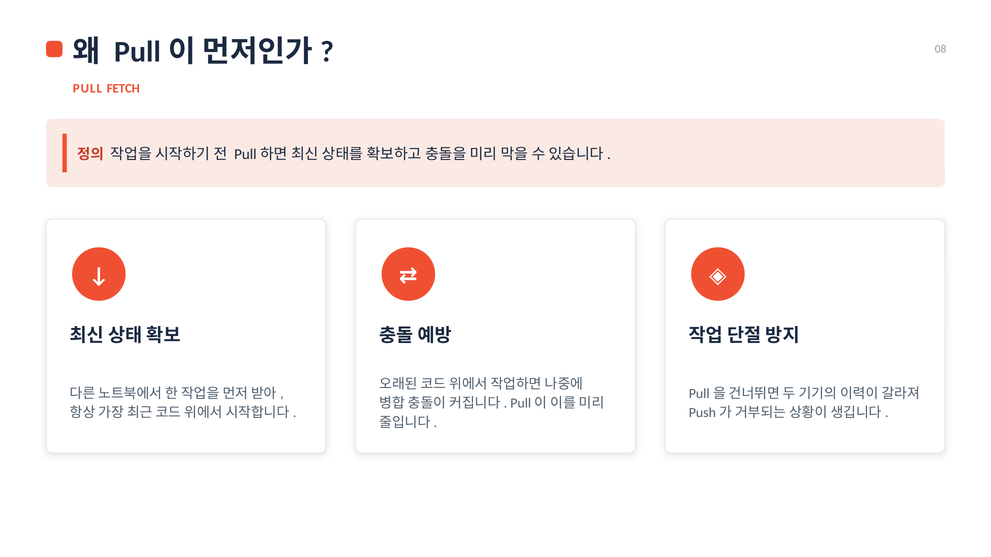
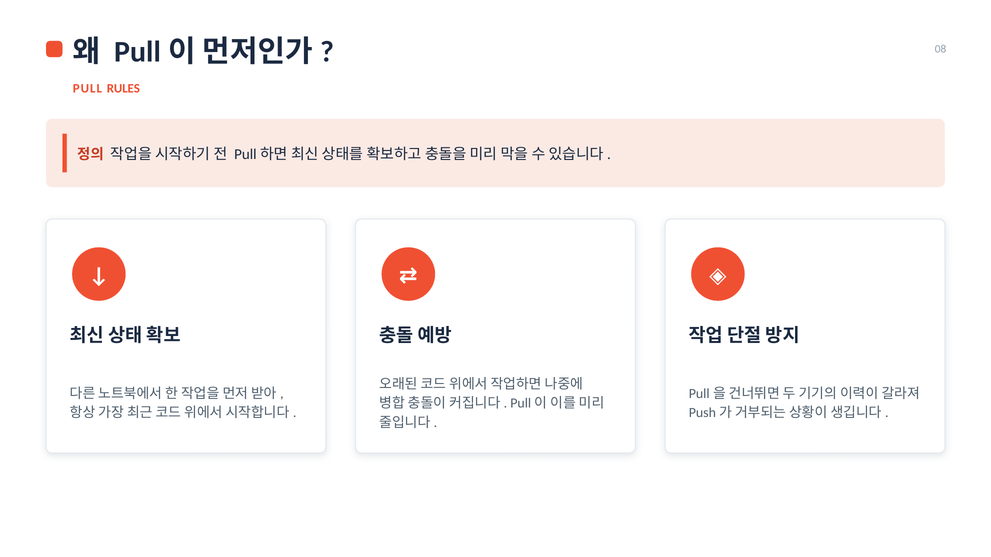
FETCH: FETCH -> RULES
